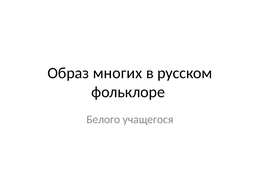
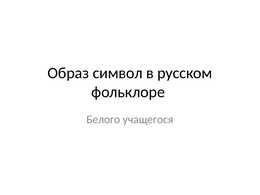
многих: многих -> символ
